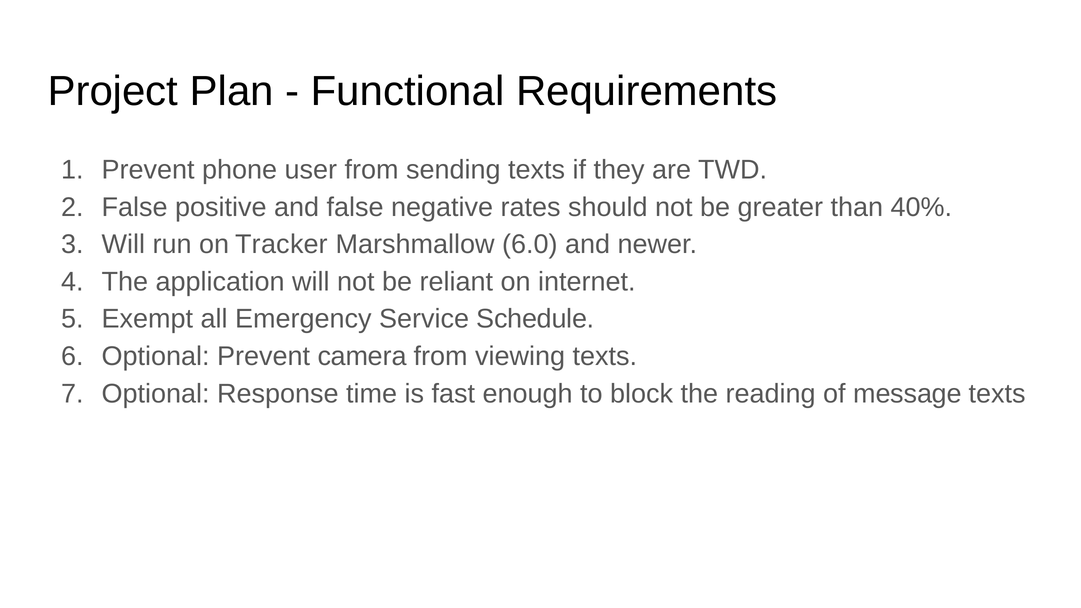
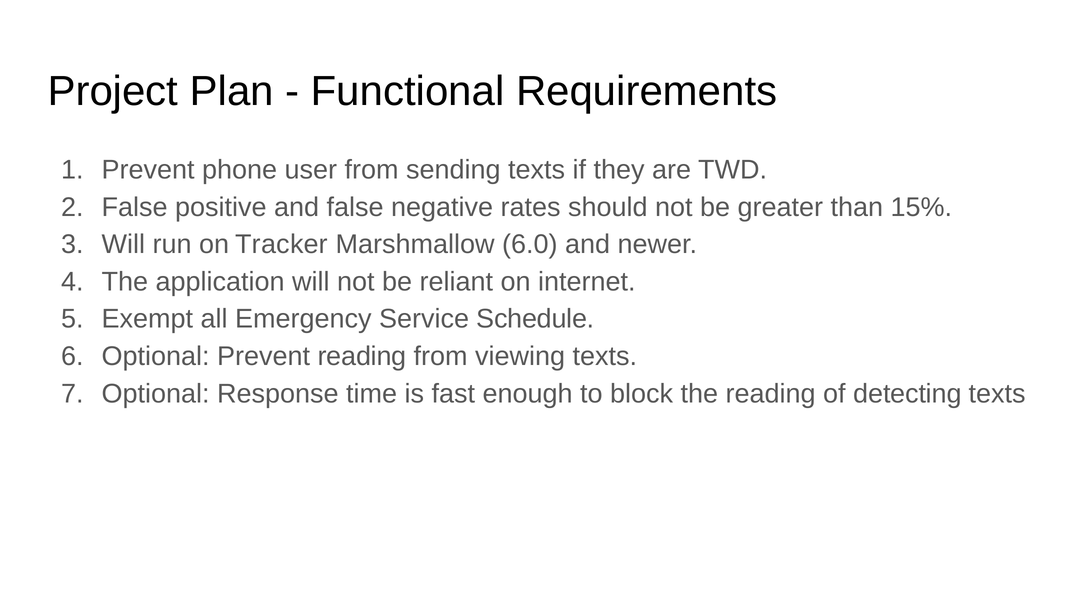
40%: 40% -> 15%
Prevent camera: camera -> reading
message: message -> detecting
